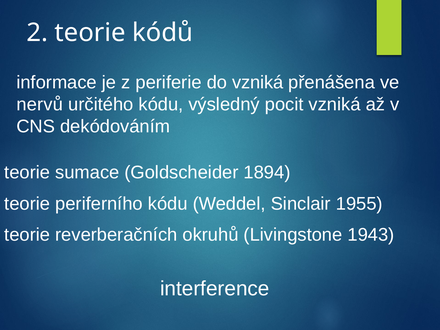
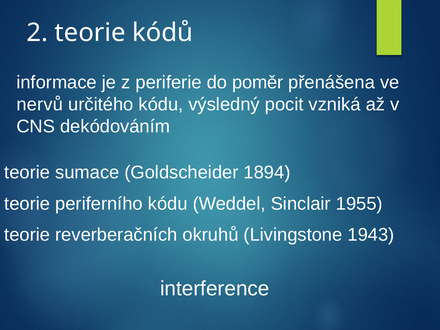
do vzniká: vzniká -> poměr
